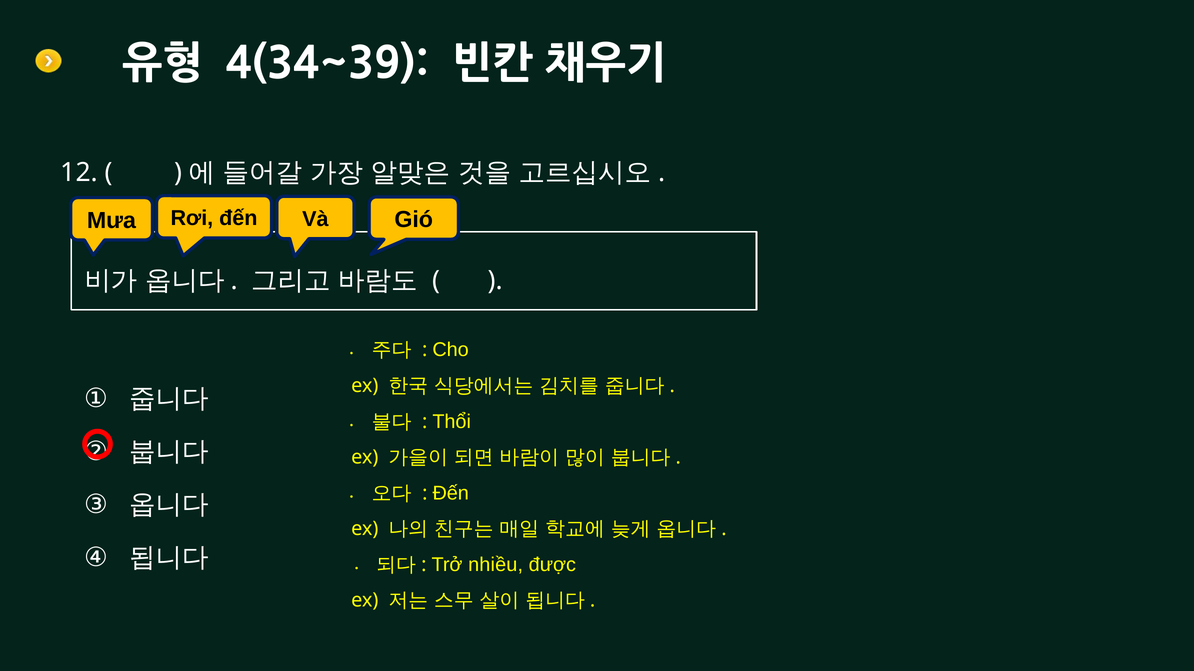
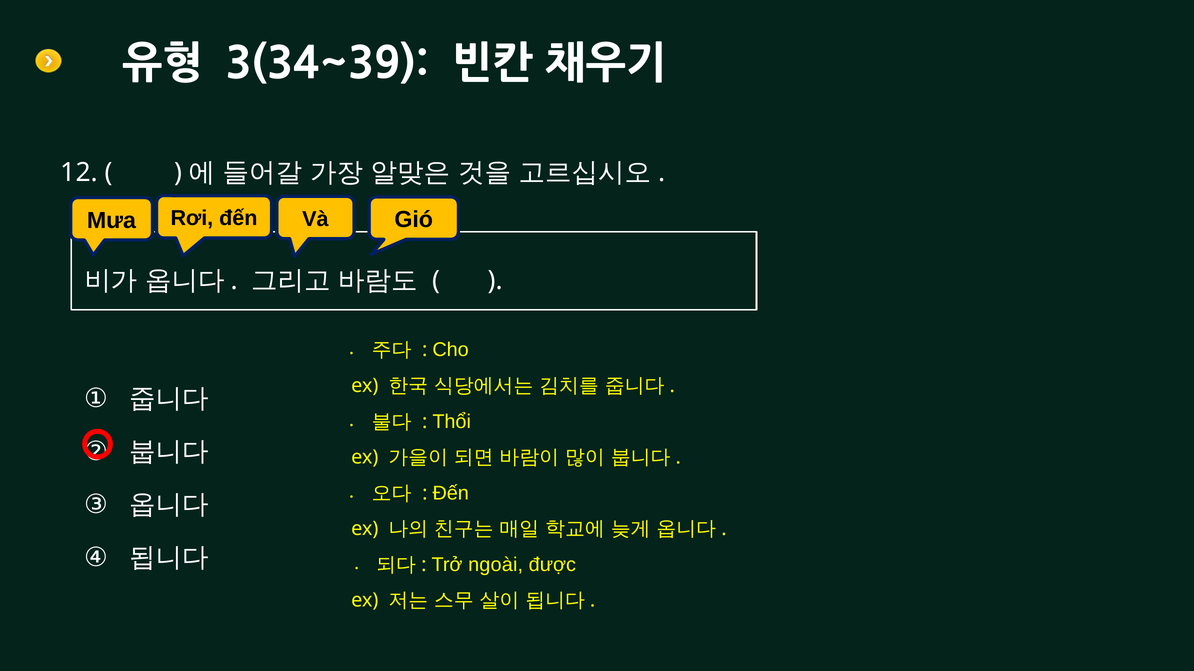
4(34~39: 4(34~39 -> 3(34~39
nhiều: nhiều -> ngoài
